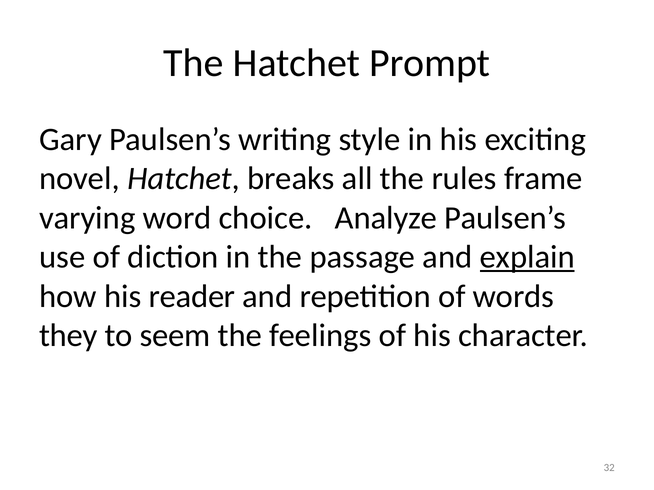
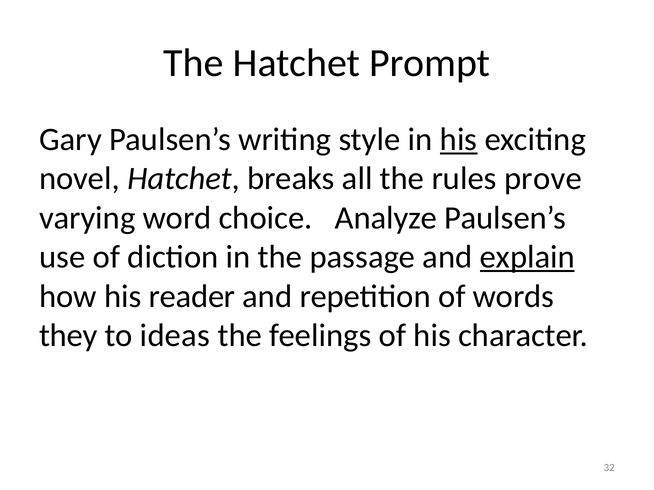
his at (459, 140) underline: none -> present
frame: frame -> prove
seem: seem -> ideas
